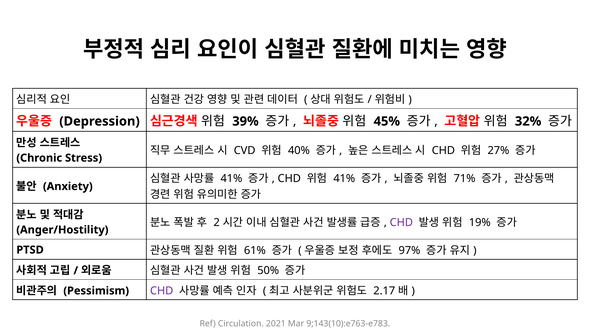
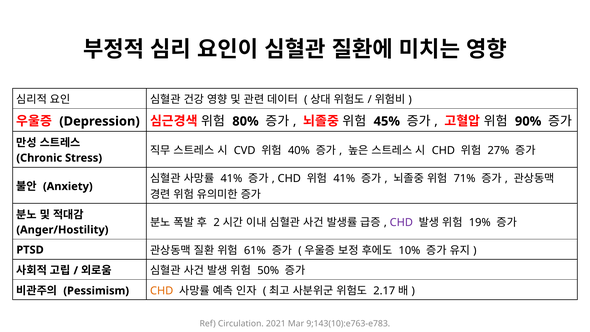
39%: 39% -> 80%
32%: 32% -> 90%
97%: 97% -> 10%
CHD at (162, 291) colour: purple -> orange
